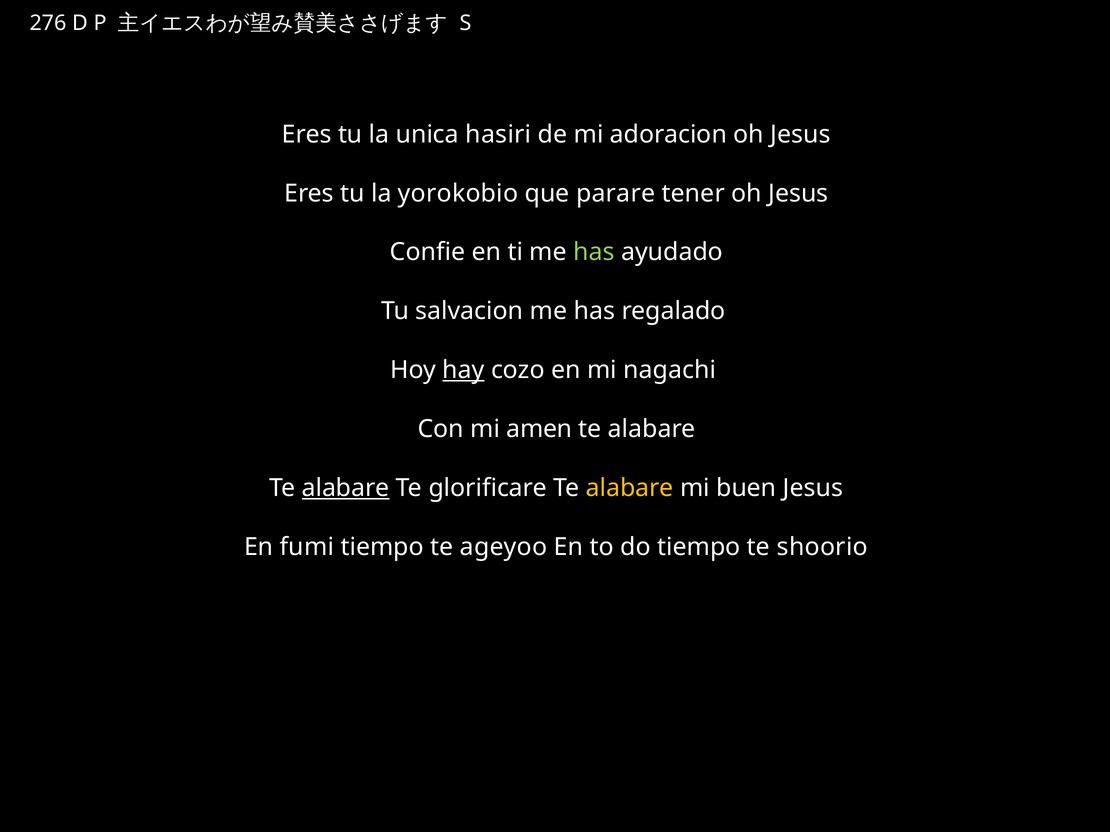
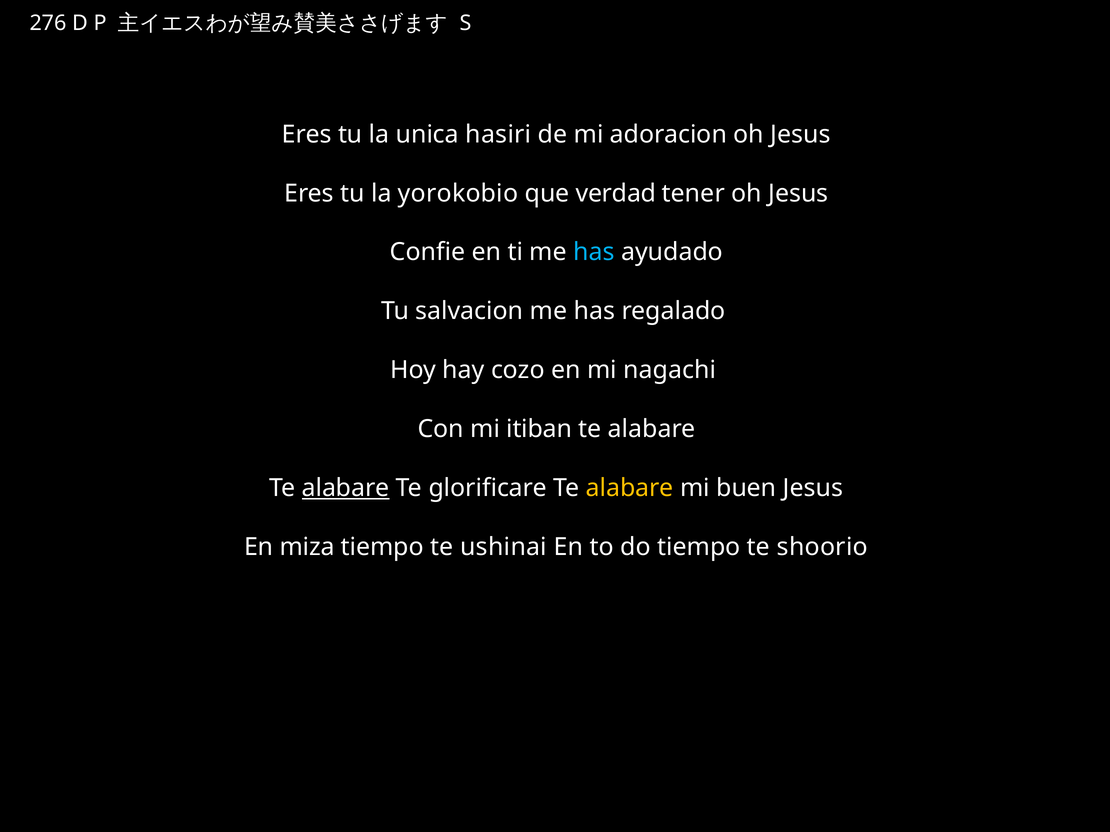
parare: parare -> verdad
has at (594, 252) colour: light green -> light blue
hay underline: present -> none
amen: amen -> itiban
fumi: fumi -> miza
ageyoo: ageyoo -> ushinai
